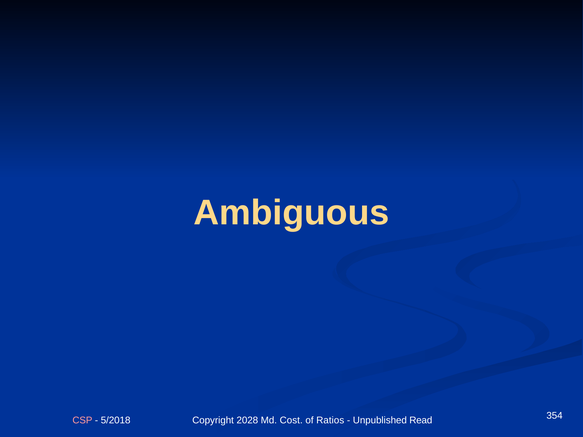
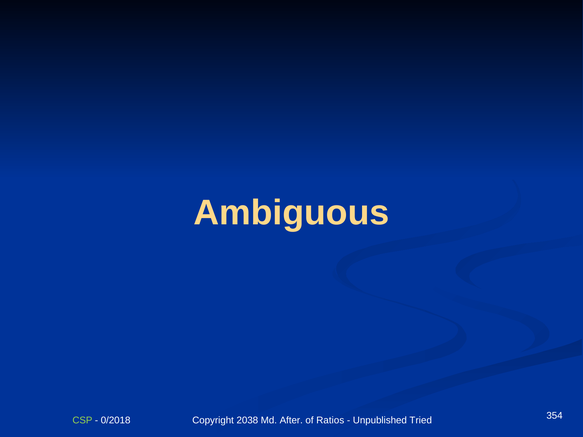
CSP colour: pink -> light green
5/2018: 5/2018 -> 0/2018
2028: 2028 -> 2038
Cost: Cost -> After
Read: Read -> Tried
